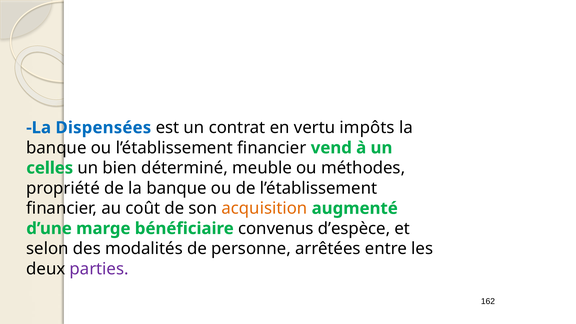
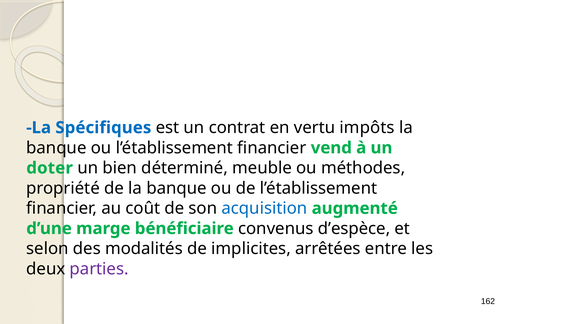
Dispensées: Dispensées -> Spécifiques
celles: celles -> doter
acquisition colour: orange -> blue
personne: personne -> implicites
